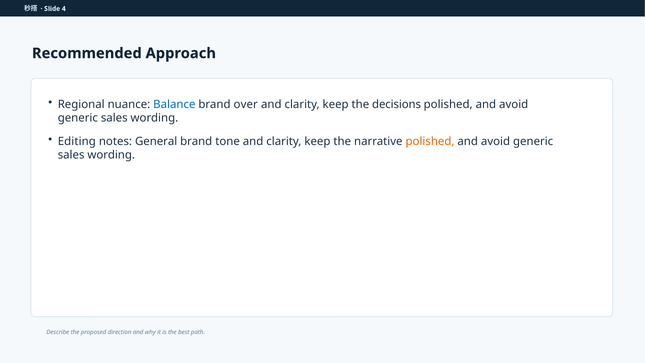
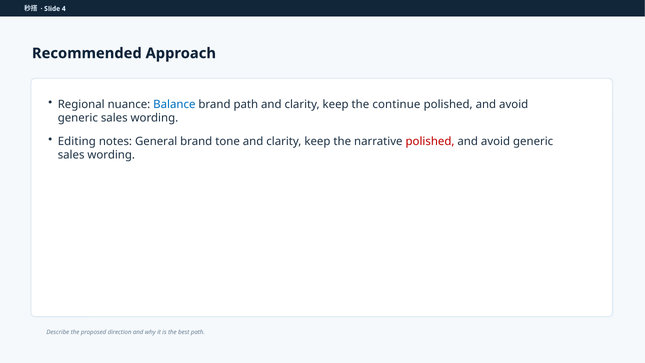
brand over: over -> path
decisions: decisions -> continue
polished at (430, 141) colour: orange -> red
